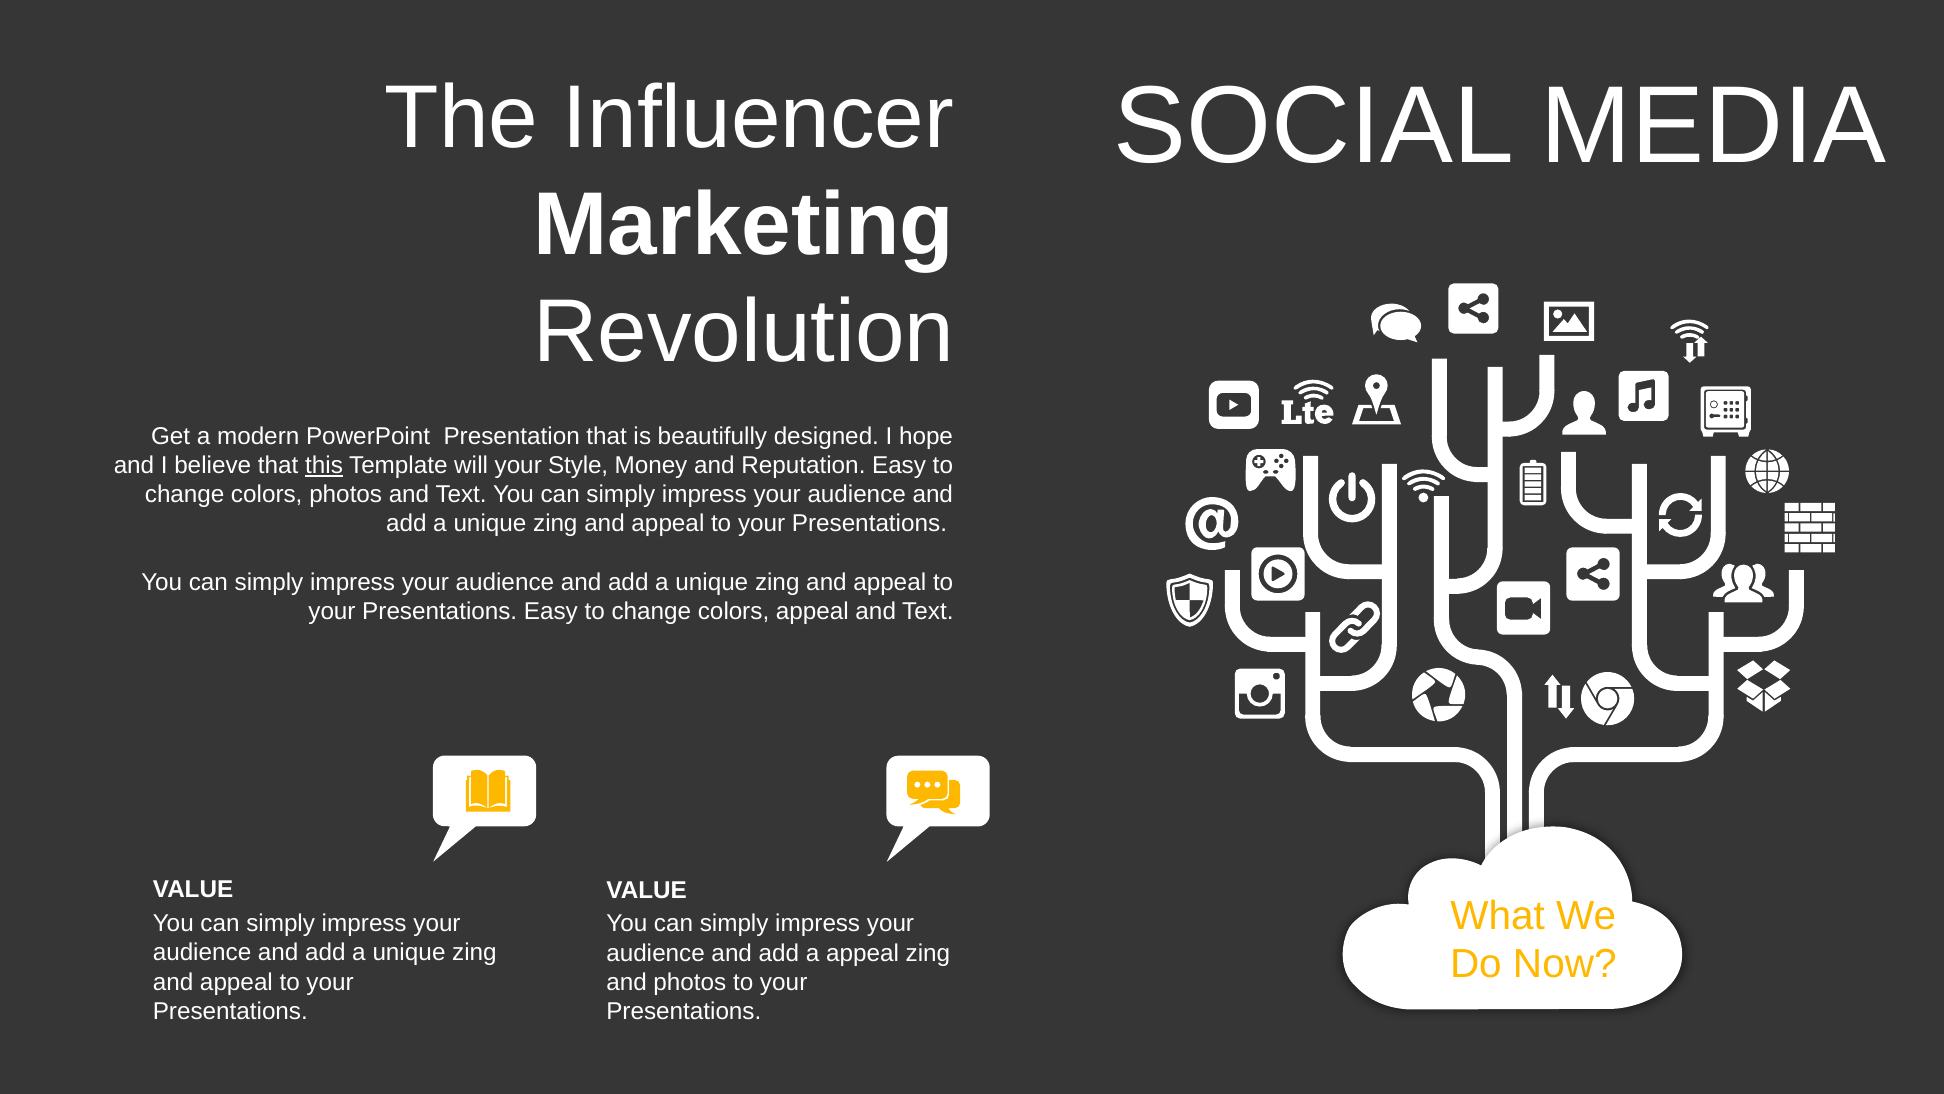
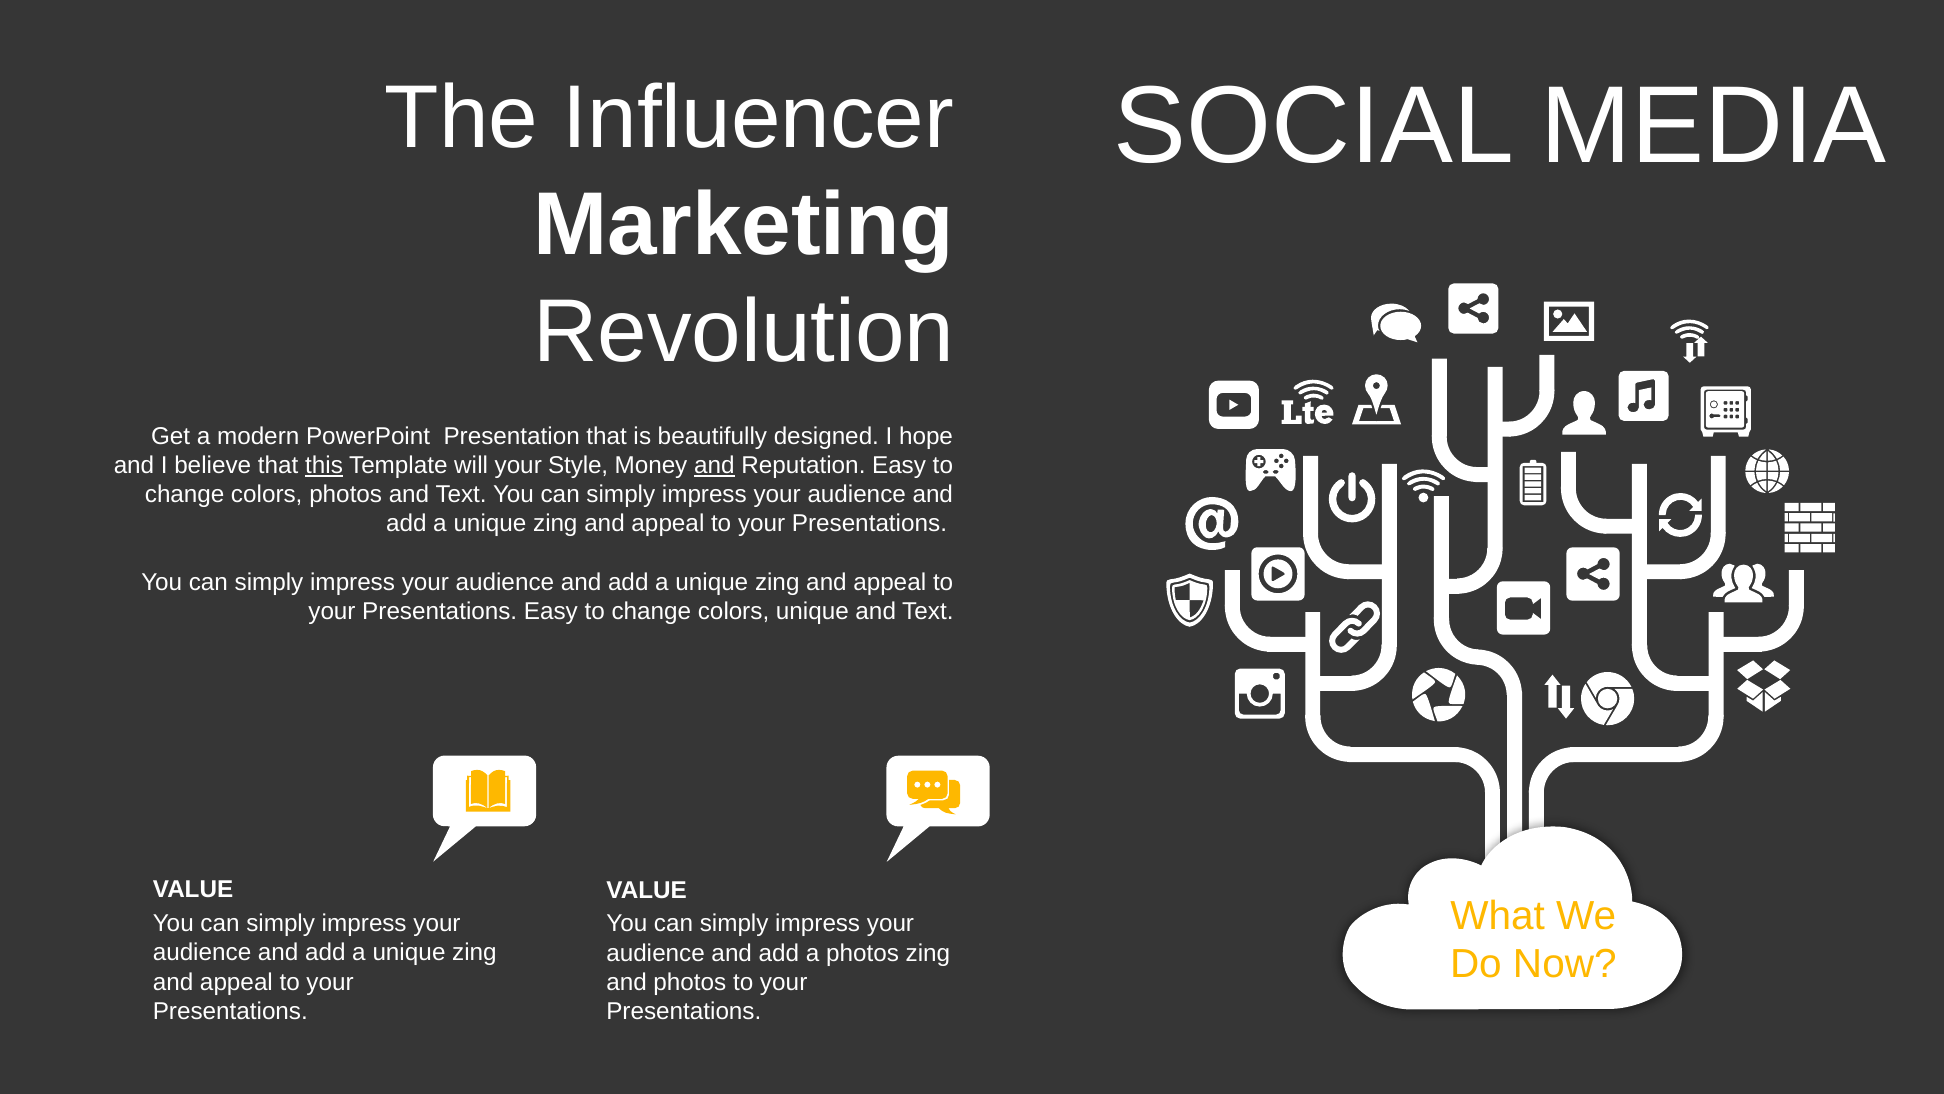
and at (714, 465) underline: none -> present
colors appeal: appeal -> unique
a appeal: appeal -> photos
